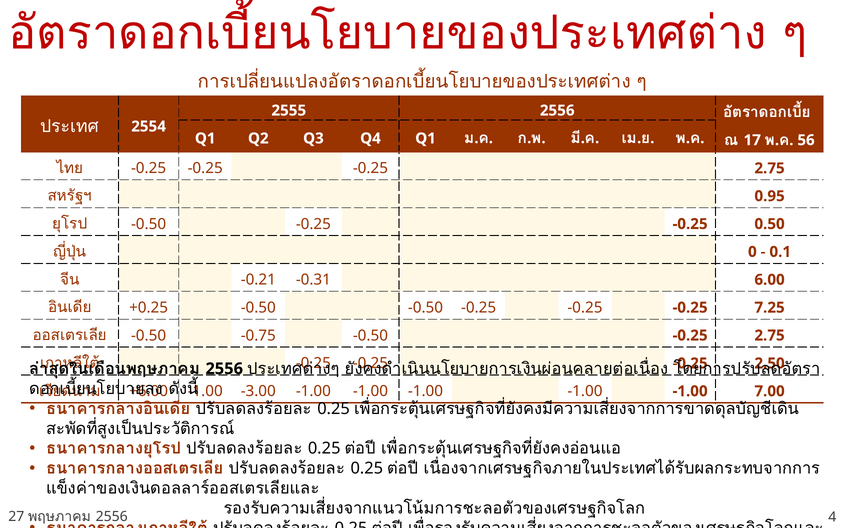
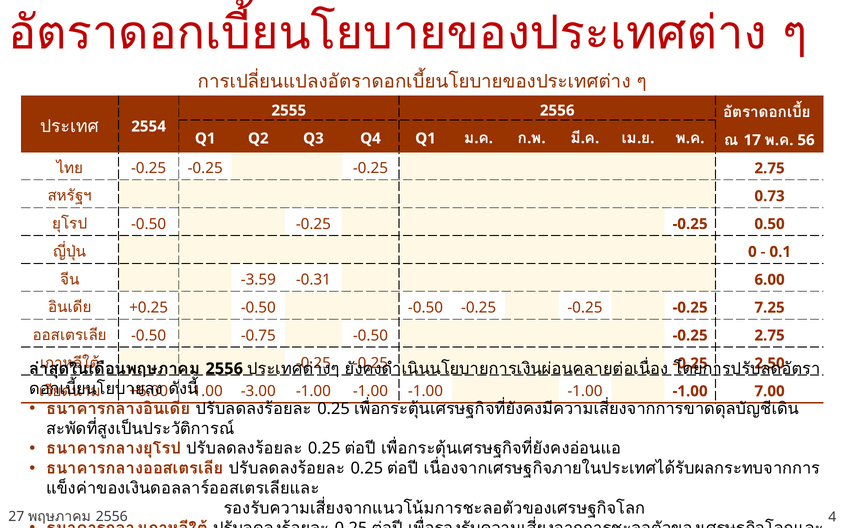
0.95: 0.95 -> 0.73
-0.21: -0.21 -> -3.59
